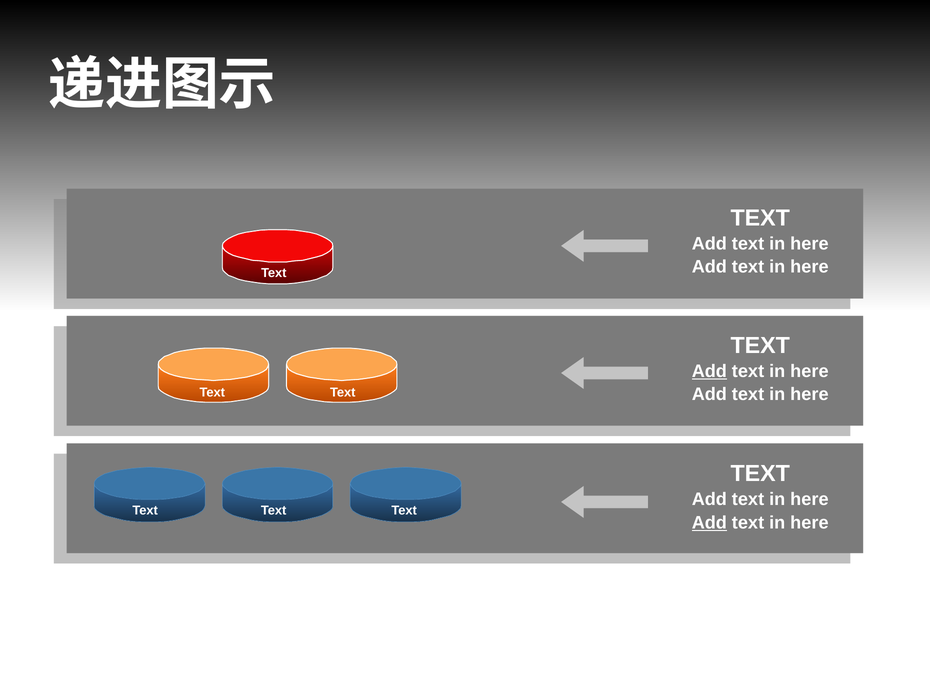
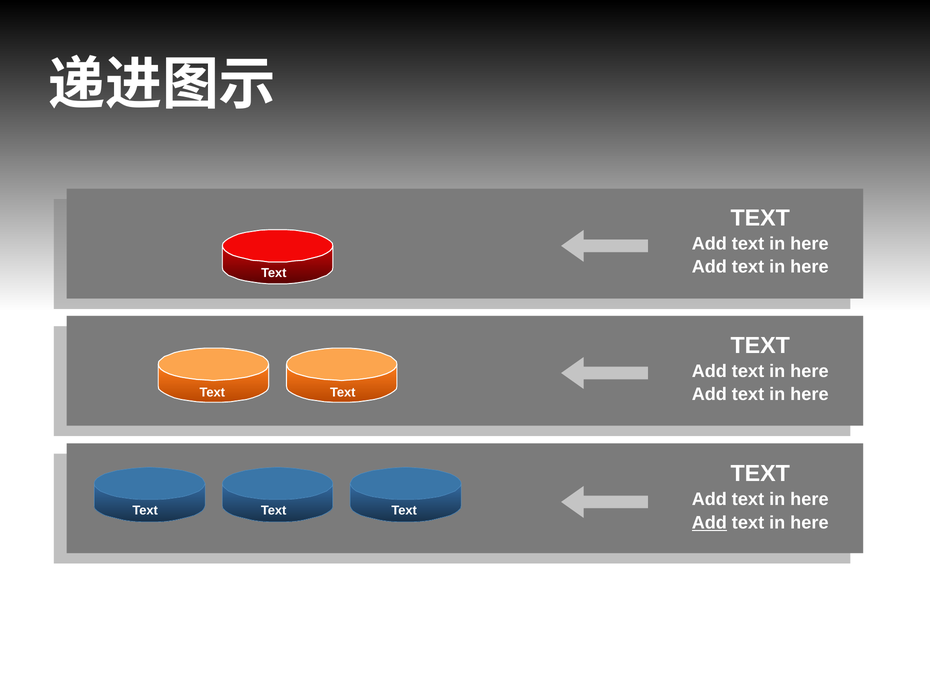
Add at (709, 371) underline: present -> none
